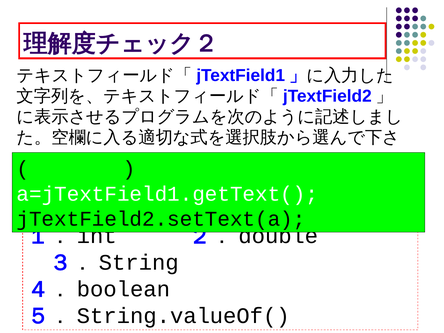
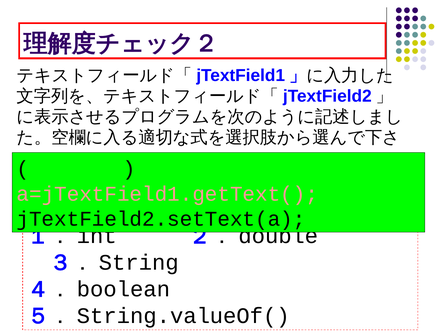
a=jTextField1.getText( colour: white -> pink
